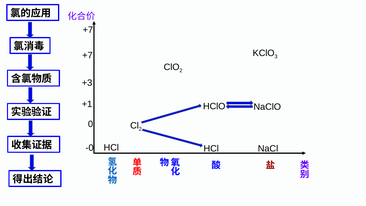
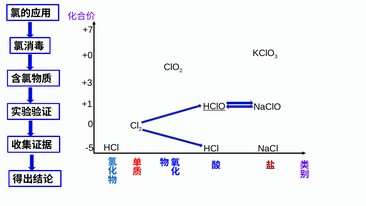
+7 at (87, 55): +7 -> +0
HClO underline: none -> present
-0: -0 -> -5
